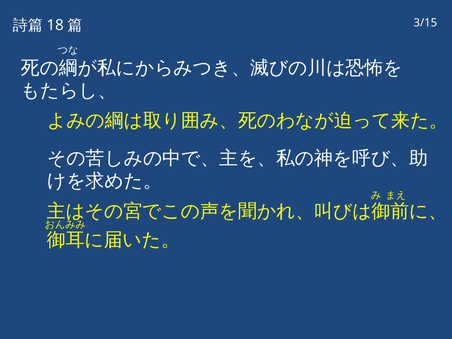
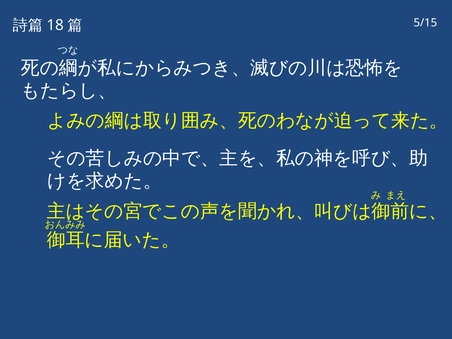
3/15: 3/15 -> 5/15
